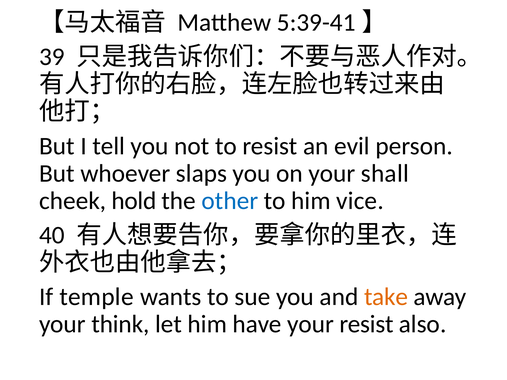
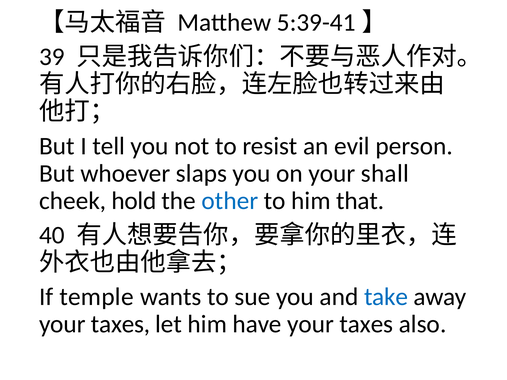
vice: vice -> that
take colour: orange -> blue
think at (120, 325): think -> taxes
have your resist: resist -> taxes
